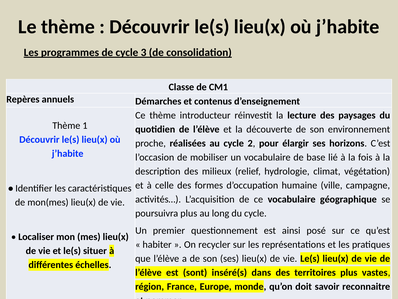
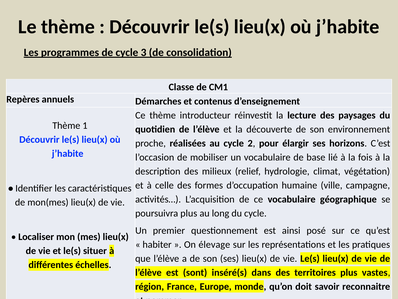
recycler: recycler -> élevage
